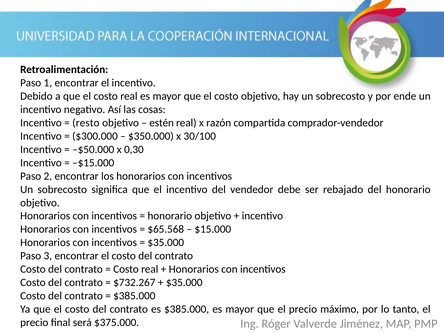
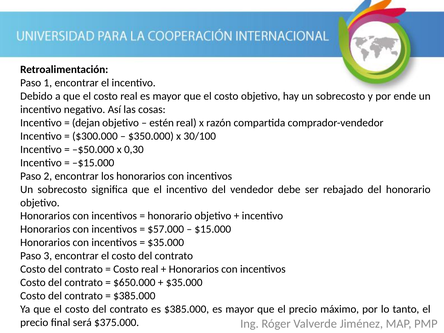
resto: resto -> dejan
$65.568: $65.568 -> $57.000
$732.267: $732.267 -> $650.000
